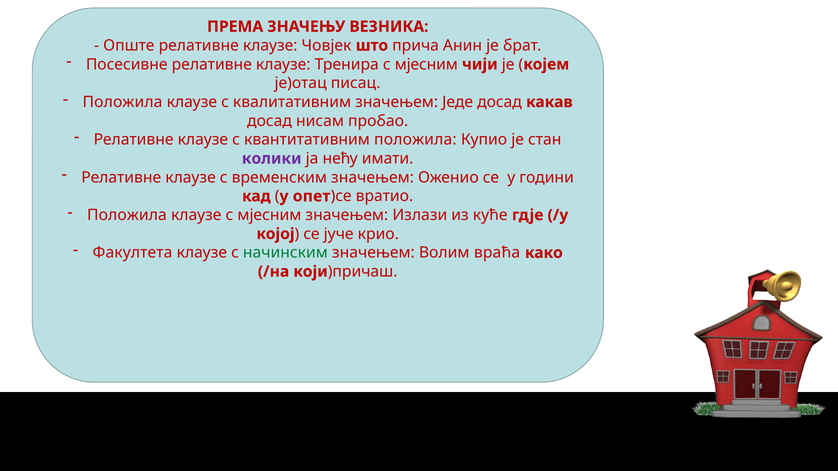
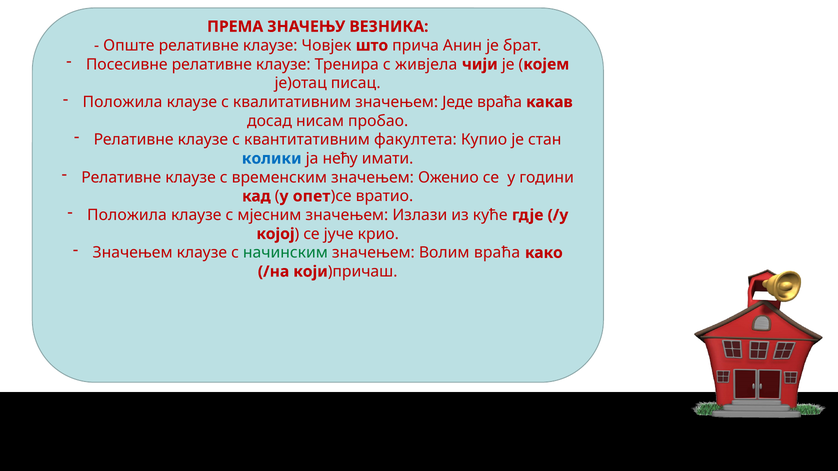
Тренира с мјесним: мјесним -> живјела
Једе досад: досад -> враћа
квантитативним положила: положила -> факултета
колики colour: purple -> blue
Факултета at (133, 253): Факултета -> Значењем
